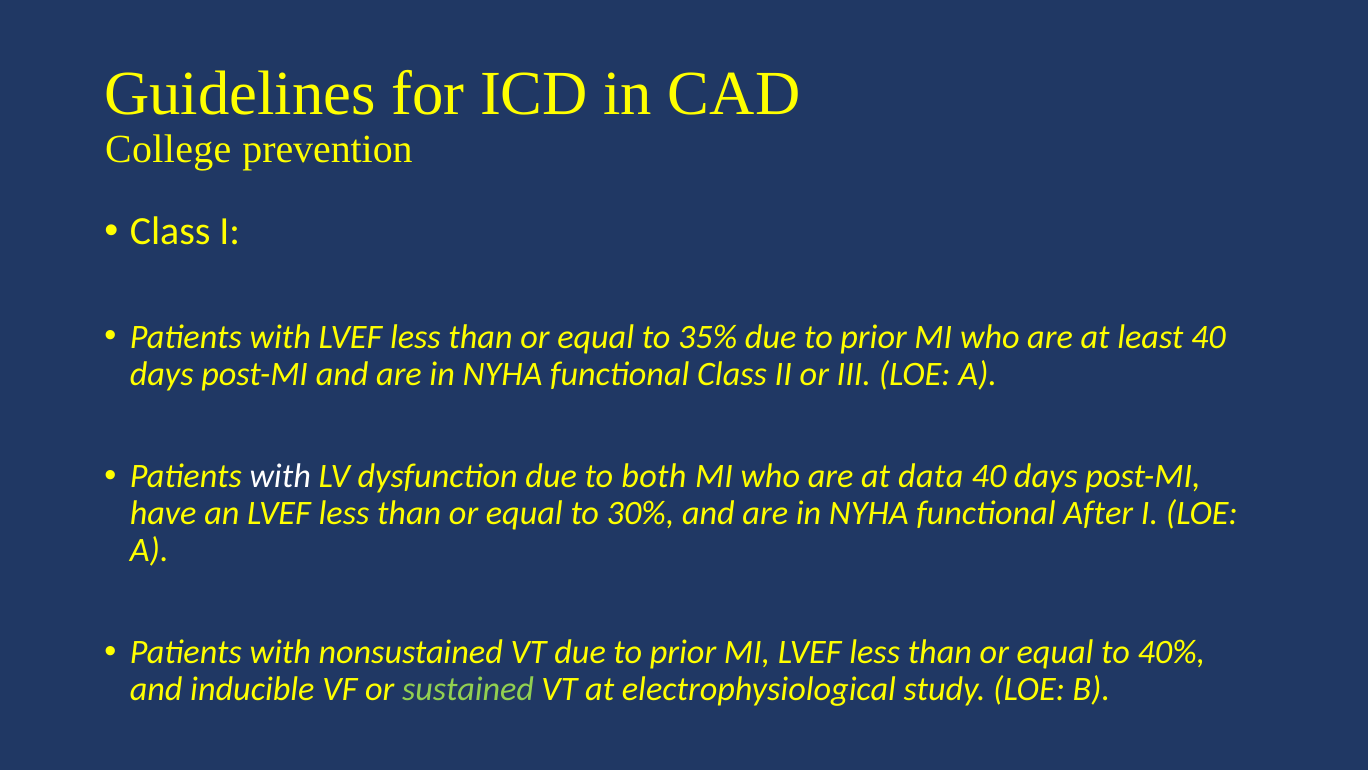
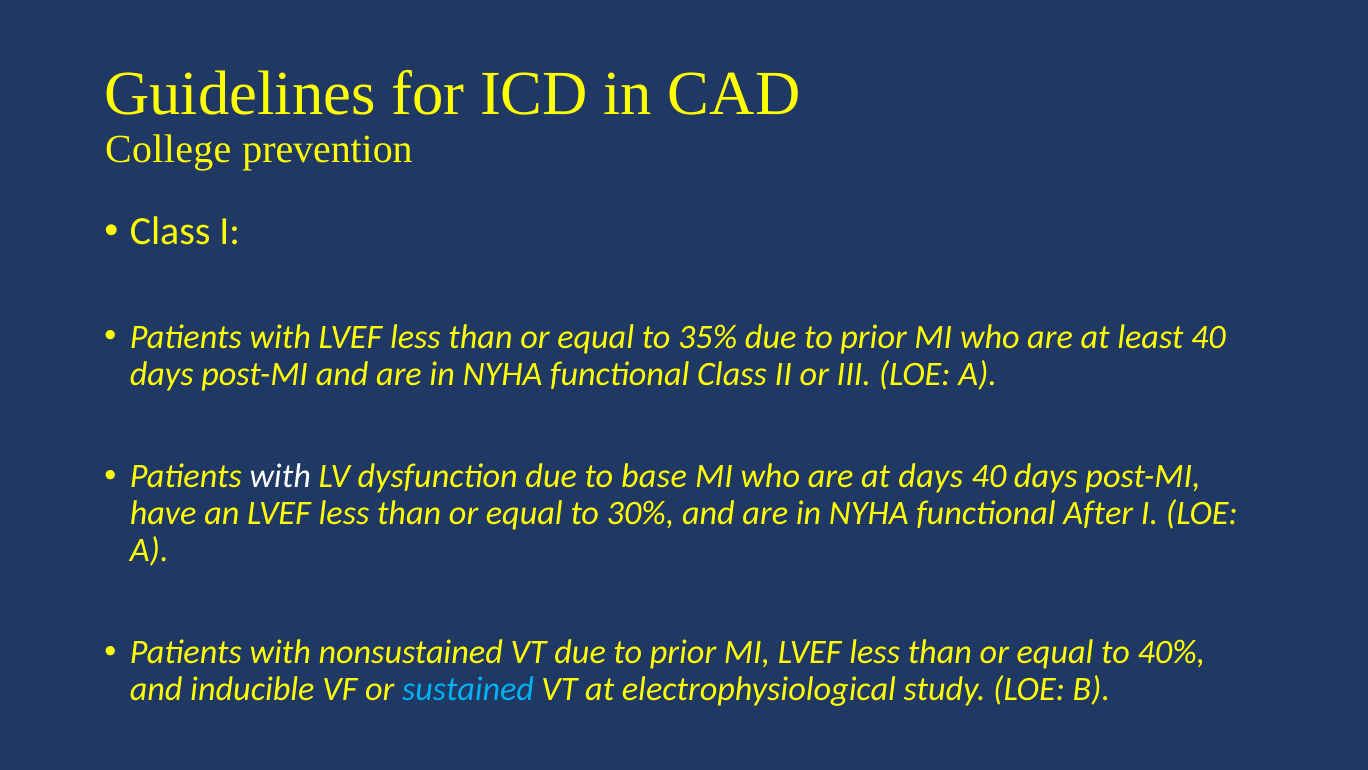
both: both -> base
at data: data -> days
sustained colour: light green -> light blue
